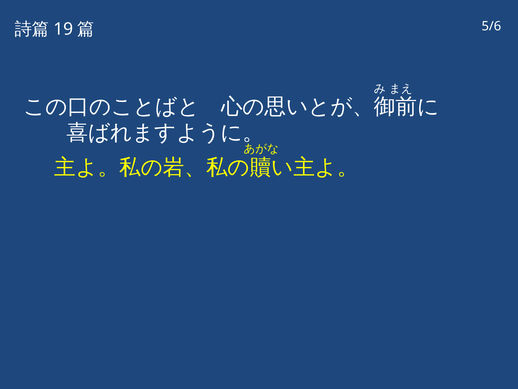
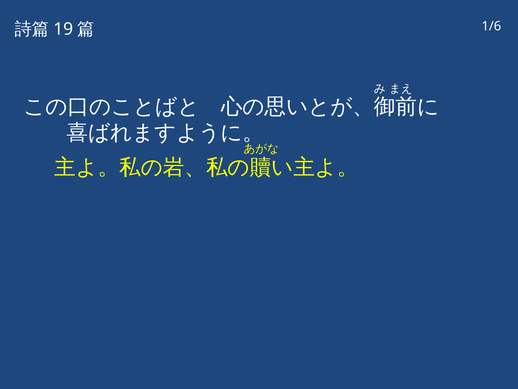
5/6: 5/6 -> 1/6
